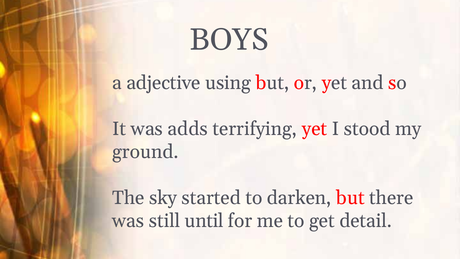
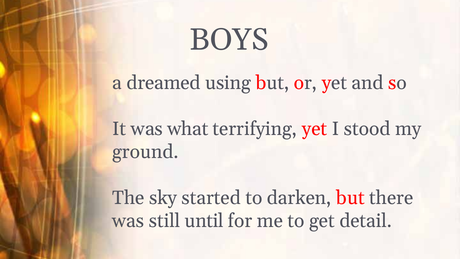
adjective: adjective -> dreamed
adds: adds -> what
